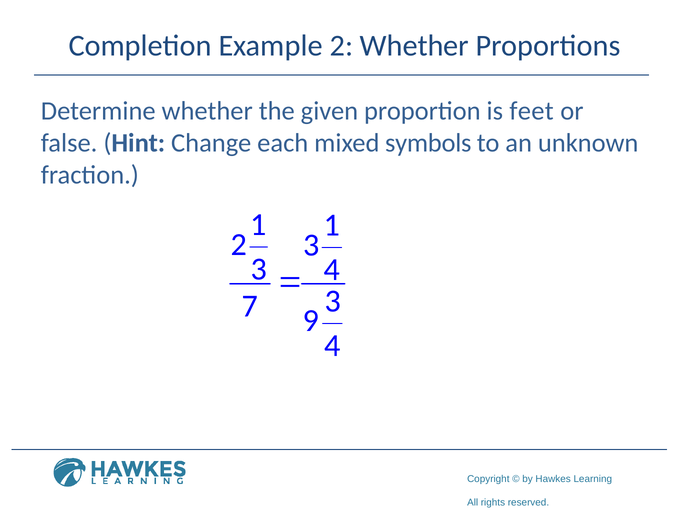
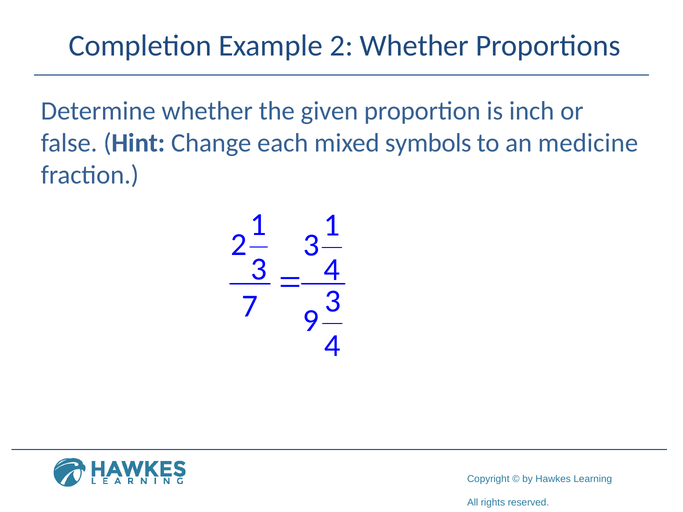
feet: feet -> inch
unknown: unknown -> medicine
